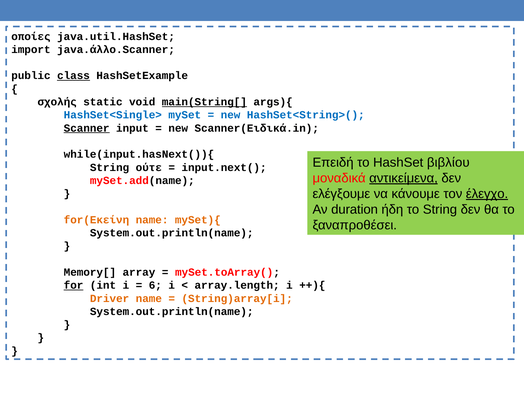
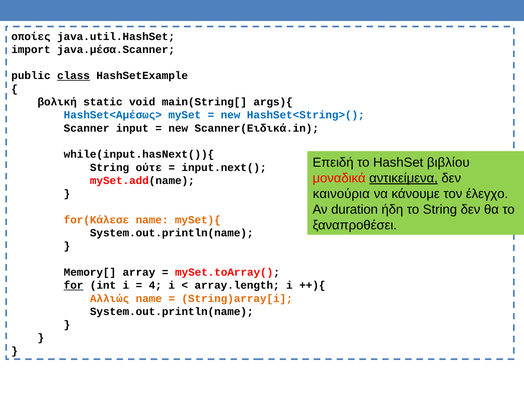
java.άλλο.Scanner: java.άλλο.Scanner -> java.μέσα.Scanner
σχολής: σχολής -> βολική
main(String[ underline: present -> none
HashSet<Single>: HashSet<Single> -> HashSet<Αμέσως>
Scanner underline: present -> none
ελέγξουμε: ελέγξουμε -> καινούρια
έλεγχο underline: present -> none
for(Εκείνη: for(Εκείνη -> for(Κάλεσε
6: 6 -> 4
Driver: Driver -> Αλλιώς
